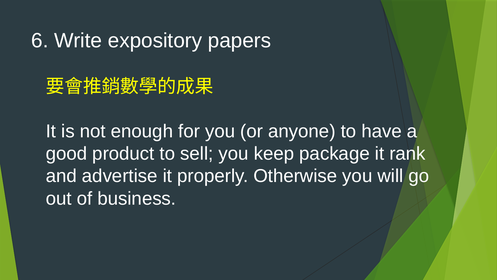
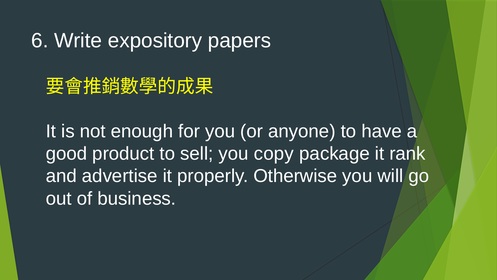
keep: keep -> copy
